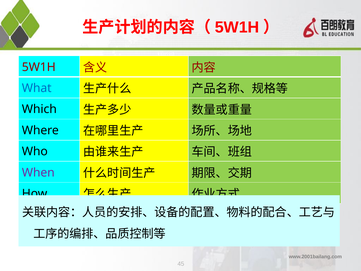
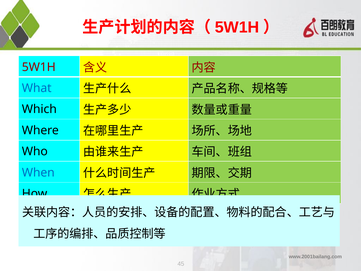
When colour: purple -> blue
